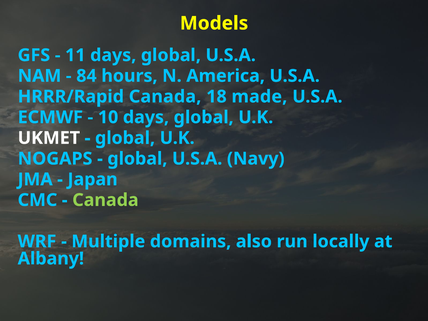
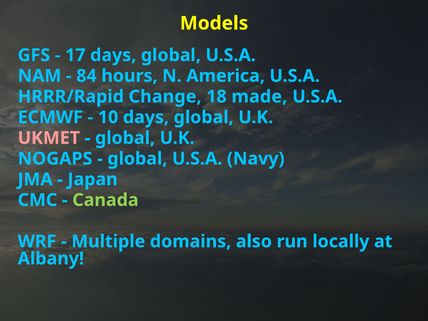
11: 11 -> 17
HRRR/Rapid Canada: Canada -> Change
UKMET colour: white -> pink
